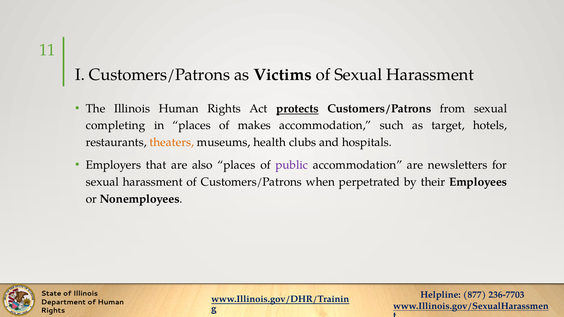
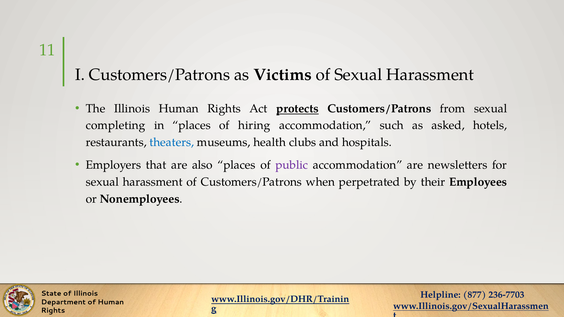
makes: makes -> hiring
target: target -> asked
theaters colour: orange -> blue
